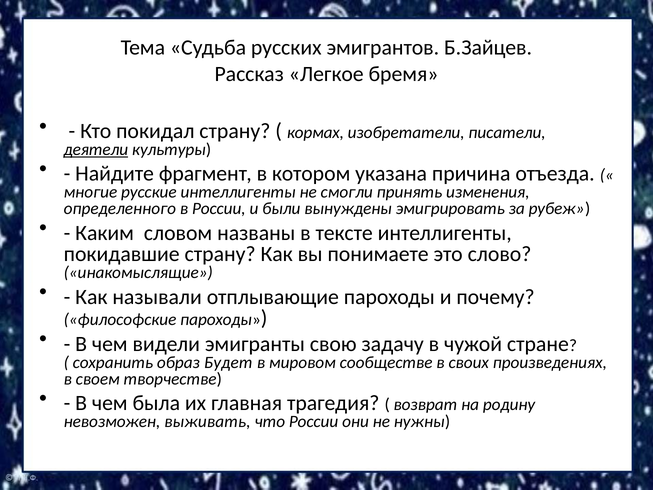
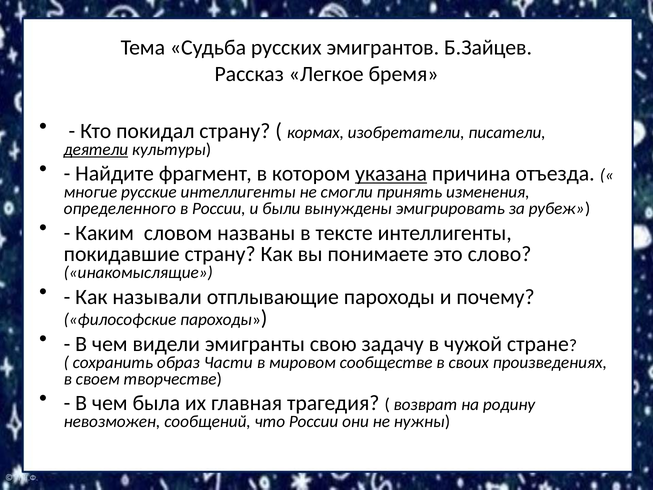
указана underline: none -> present
Будет: Будет -> Части
выживать: выживать -> сообщений
